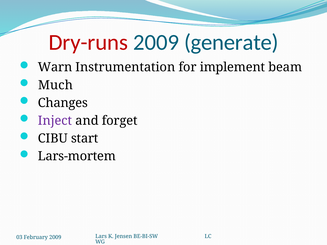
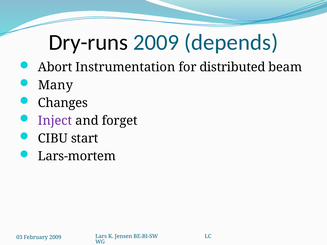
Dry-runs colour: red -> black
generate: generate -> depends
Warn: Warn -> Abort
implement: implement -> distributed
Much: Much -> Many
